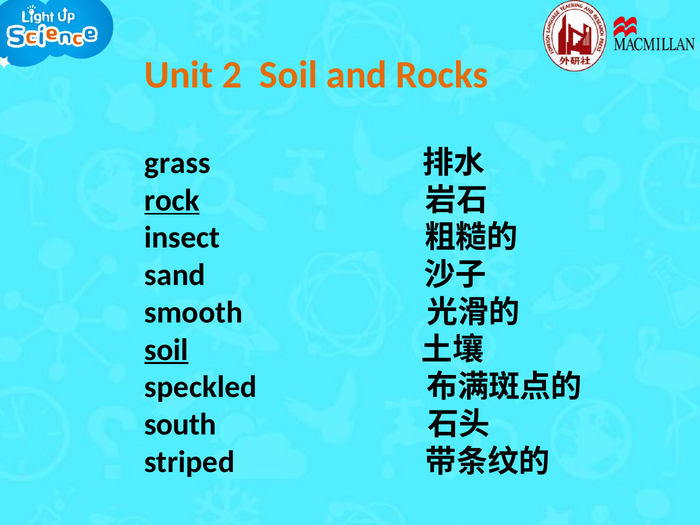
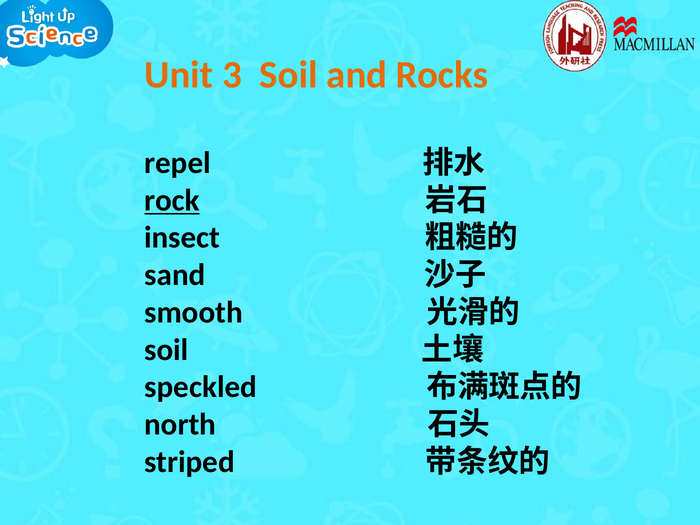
2: 2 -> 3
grass: grass -> repel
soil at (166, 350) underline: present -> none
south: south -> north
